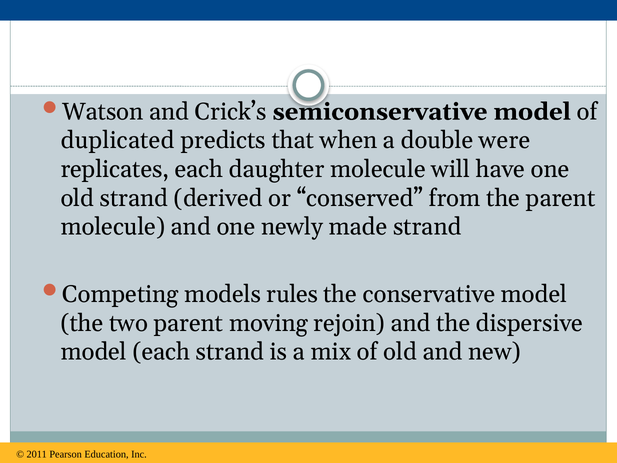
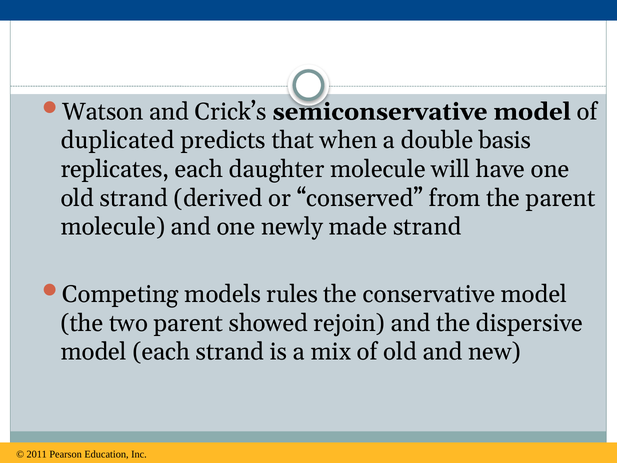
were: were -> basis
moving: moving -> showed
